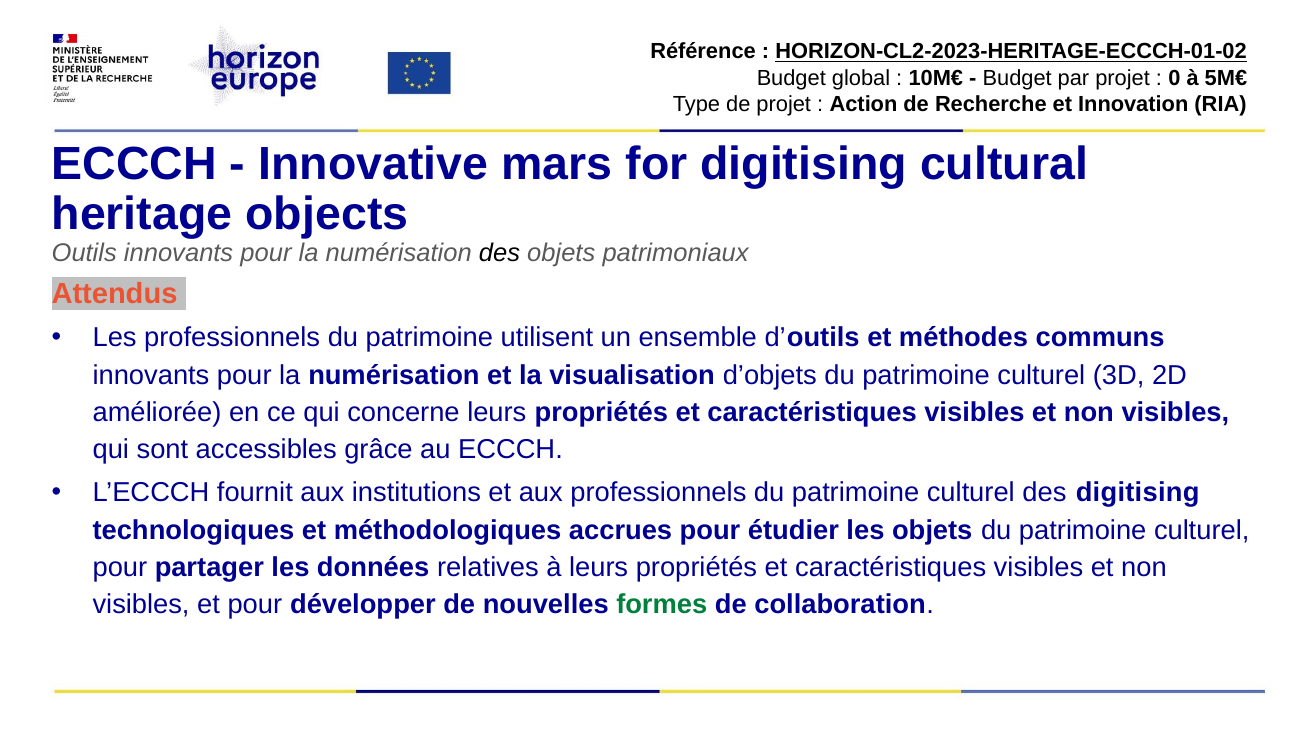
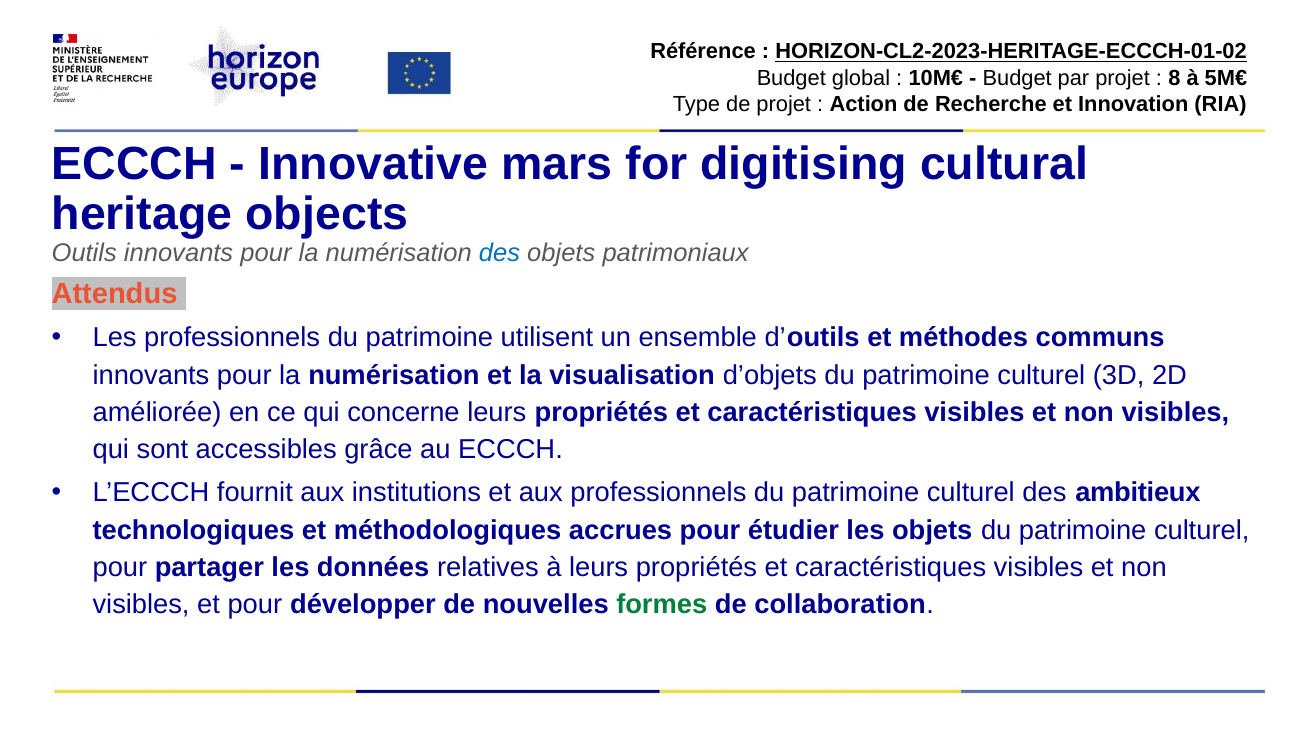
0: 0 -> 8
des at (500, 253) colour: black -> blue
des digitising: digitising -> ambitieux
